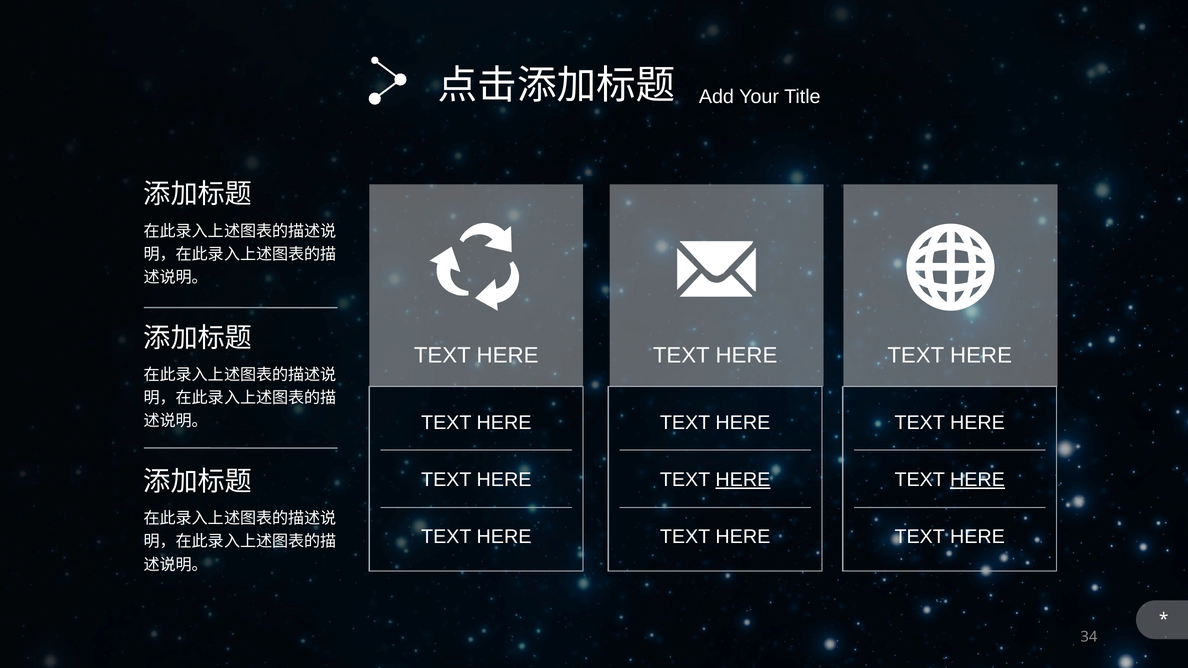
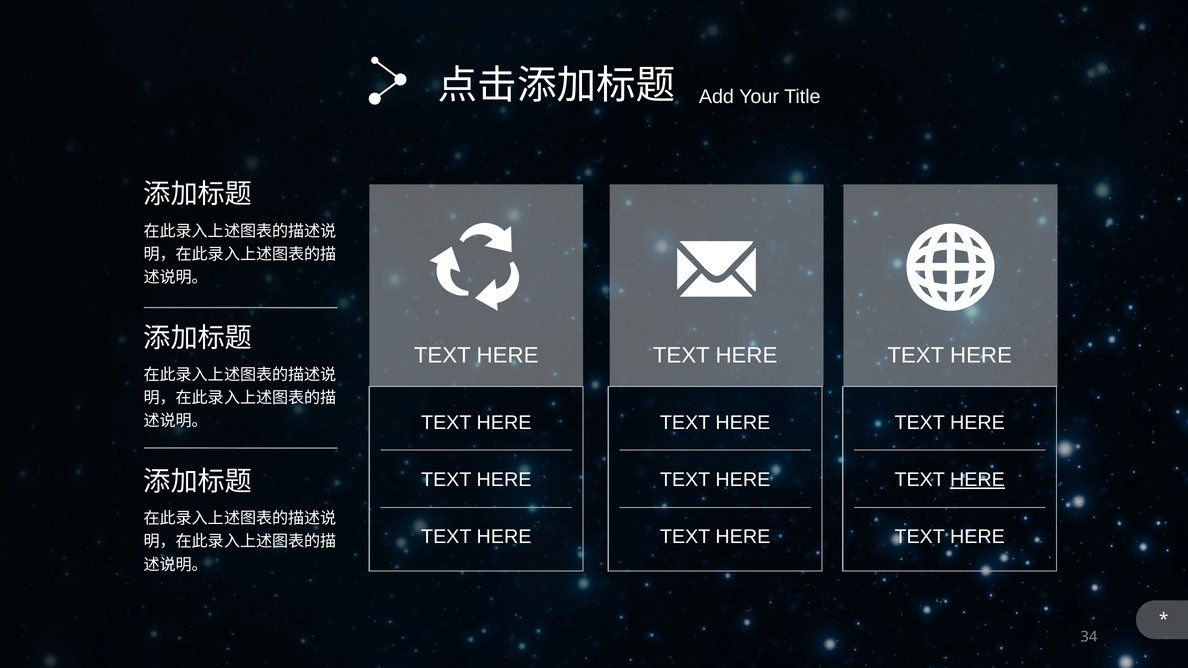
HERE at (743, 480) underline: present -> none
